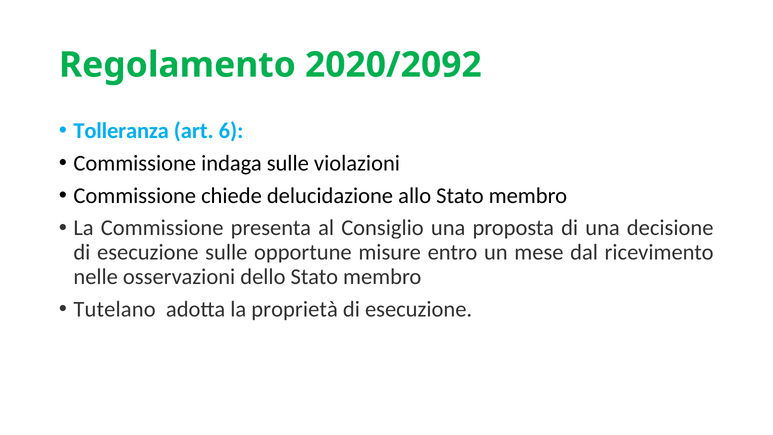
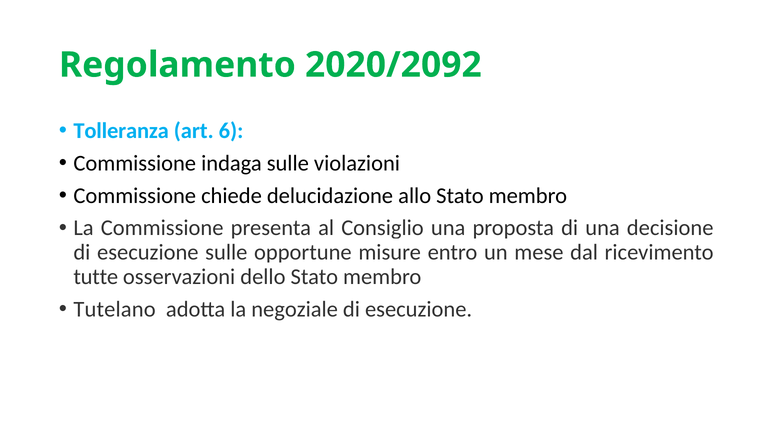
nelle: nelle -> tutte
proprietà: proprietà -> negoziale
